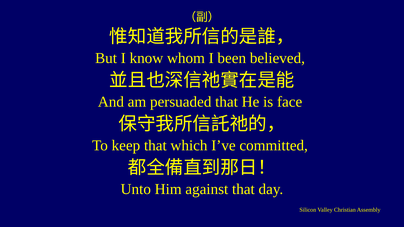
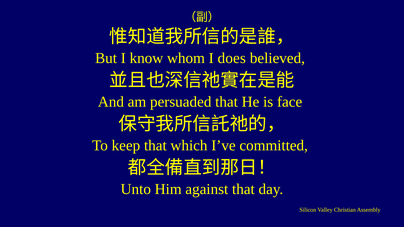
been: been -> does
